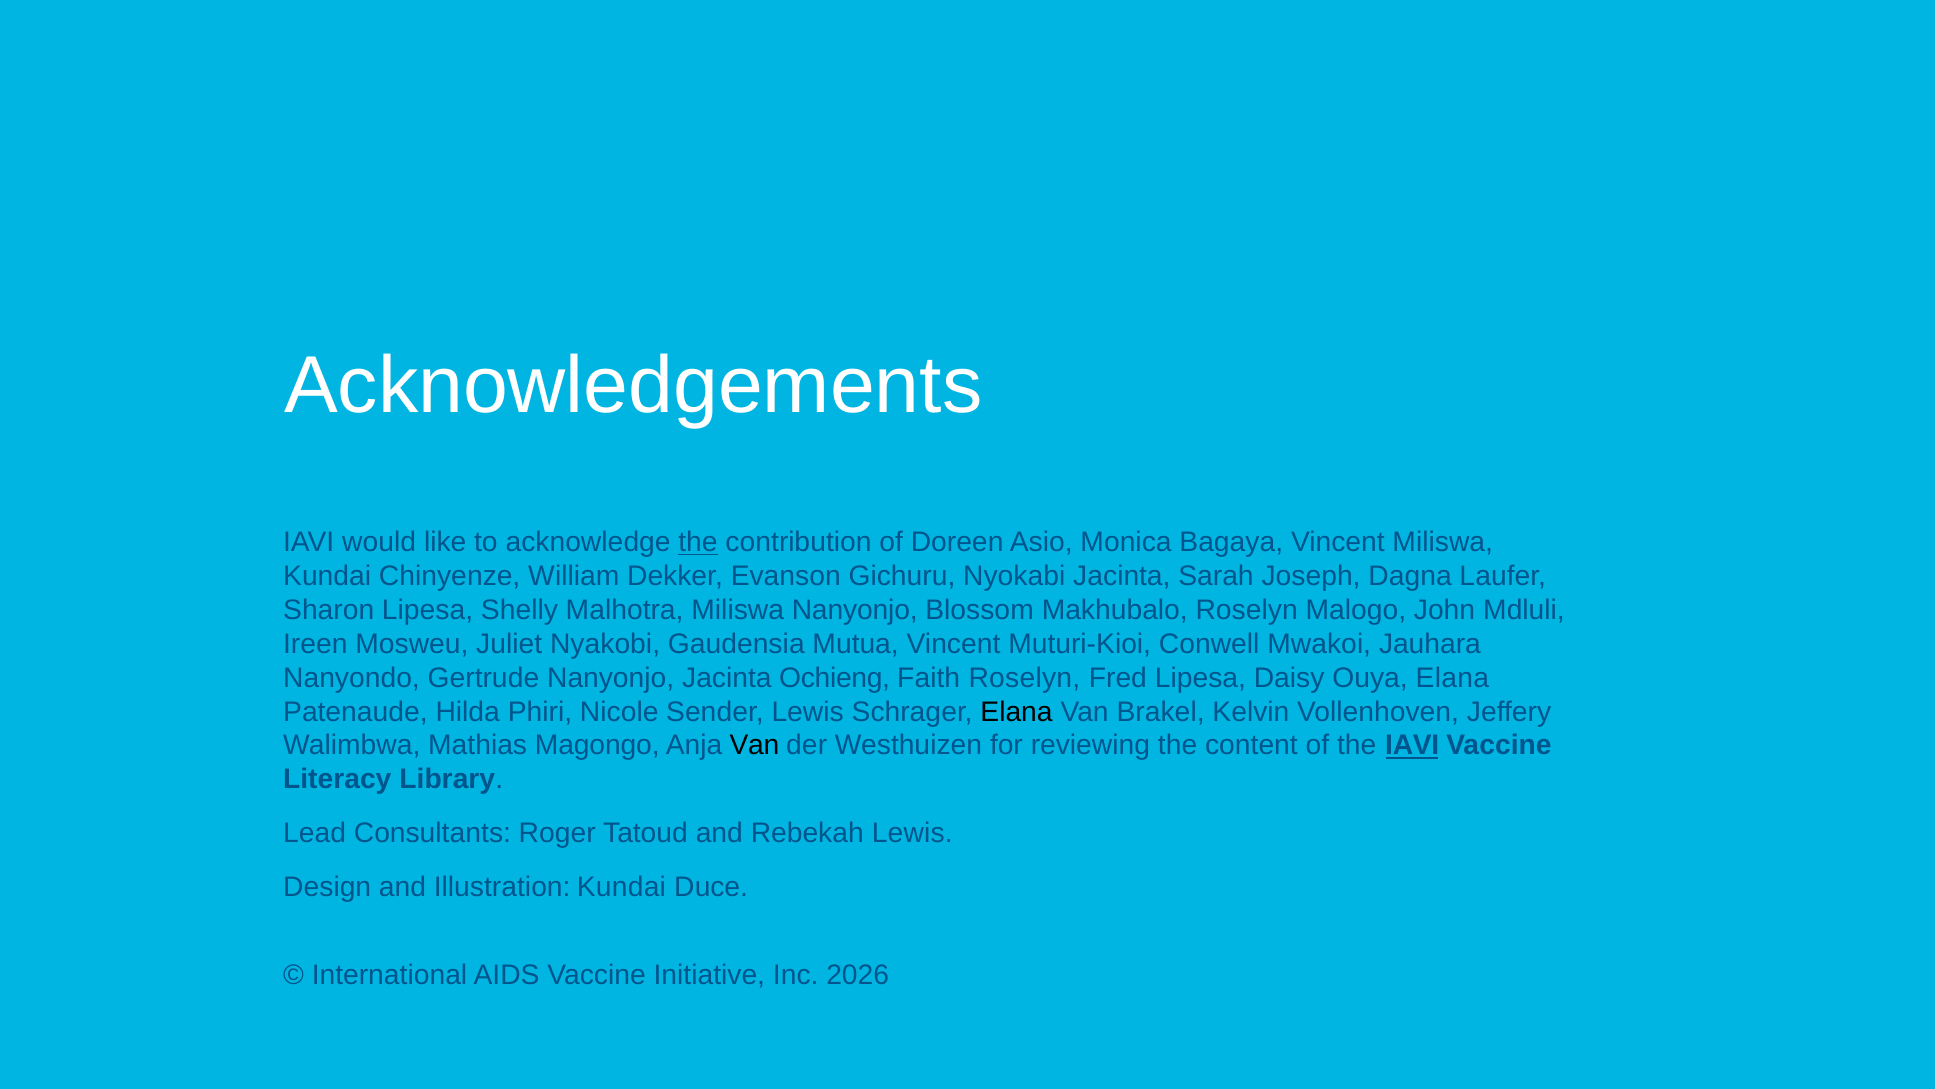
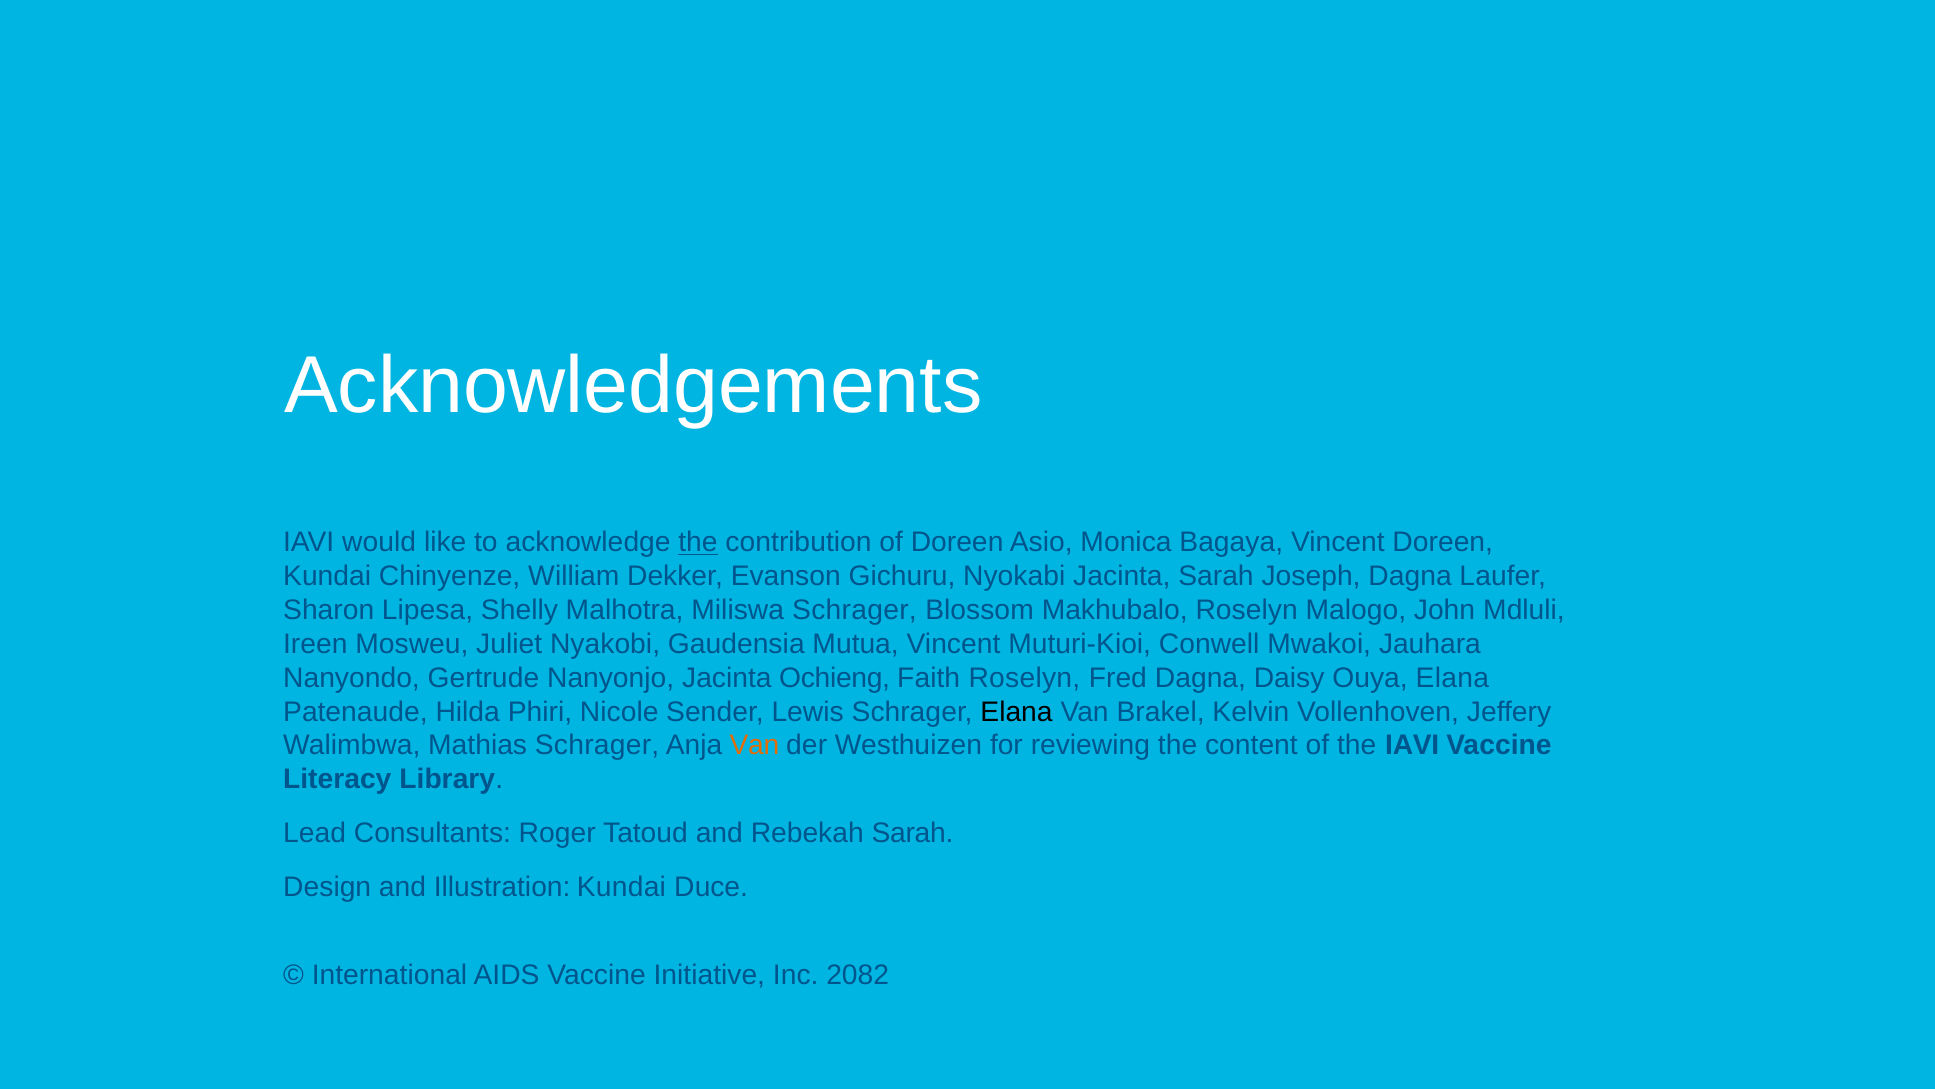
Vincent Miliswa: Miliswa -> Doreen
Miliswa Nanyonjo: Nanyonjo -> Schrager
Fred Lipesa: Lipesa -> Dagna
Mathias Magongo: Magongo -> Schrager
Van at (754, 745) colour: black -> orange
IAVI at (1412, 745) underline: present -> none
Rebekah Lewis: Lewis -> Sarah
2026: 2026 -> 2082
